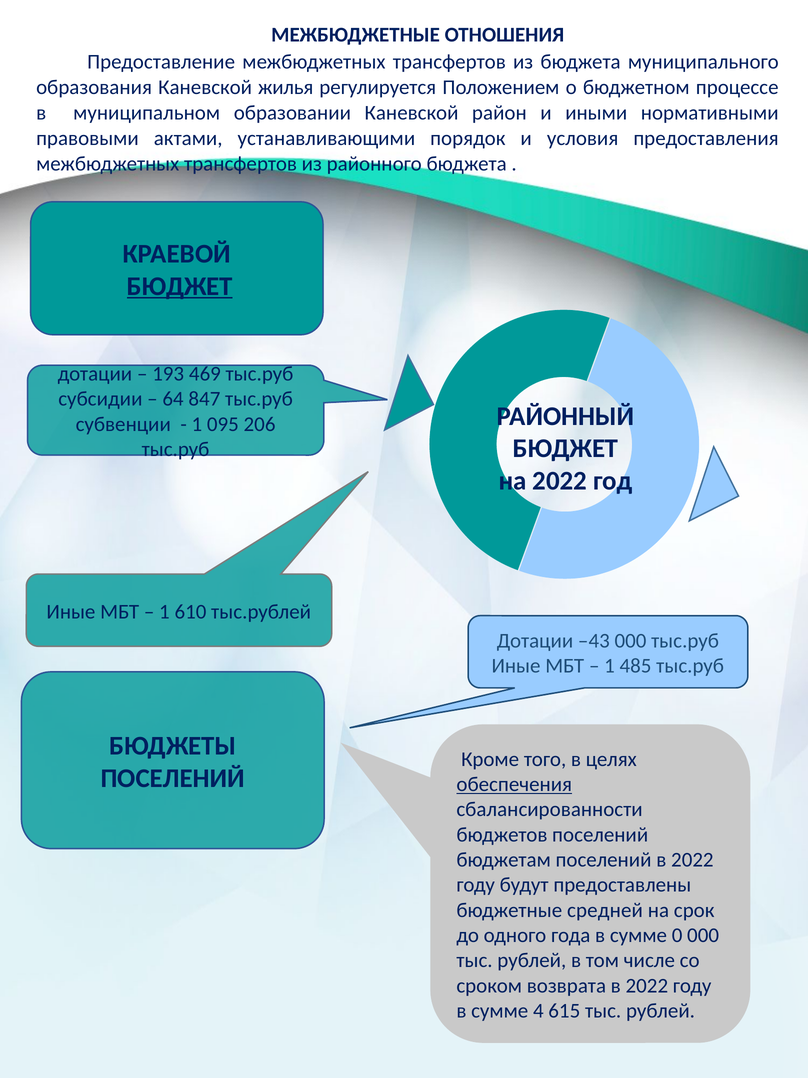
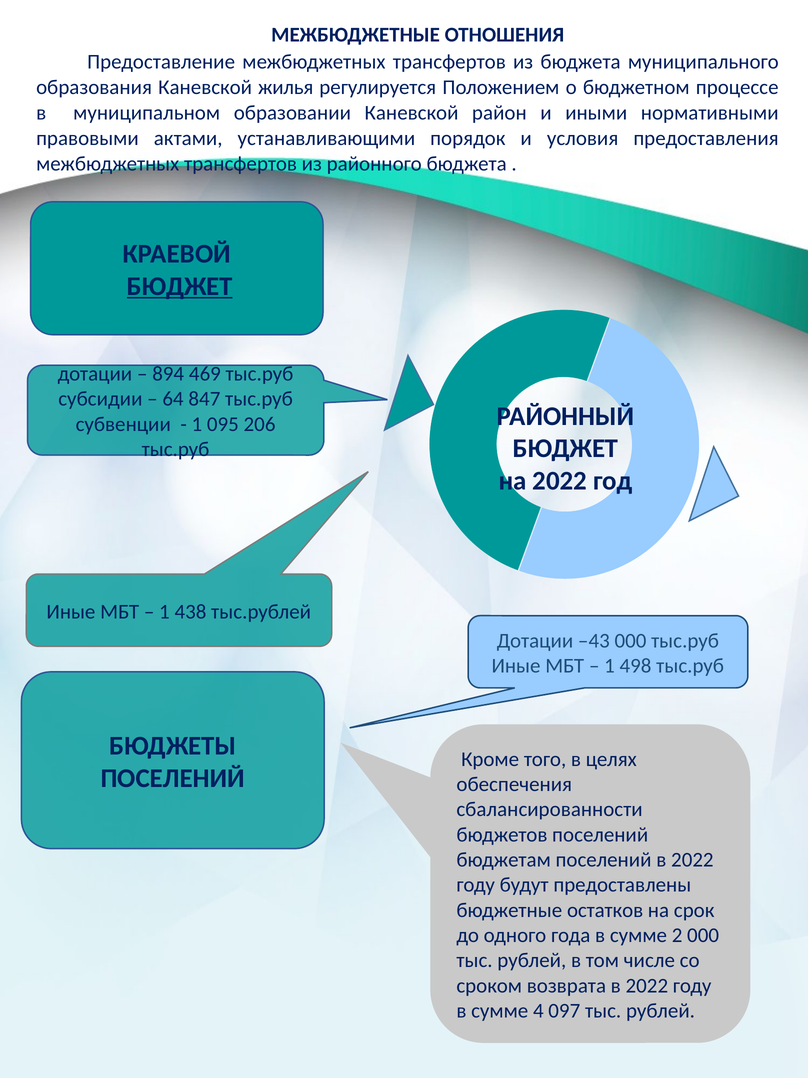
193: 193 -> 894
610: 610 -> 438
485: 485 -> 498
обеспечения underline: present -> none
средней: средней -> остатков
0: 0 -> 2
615: 615 -> 097
